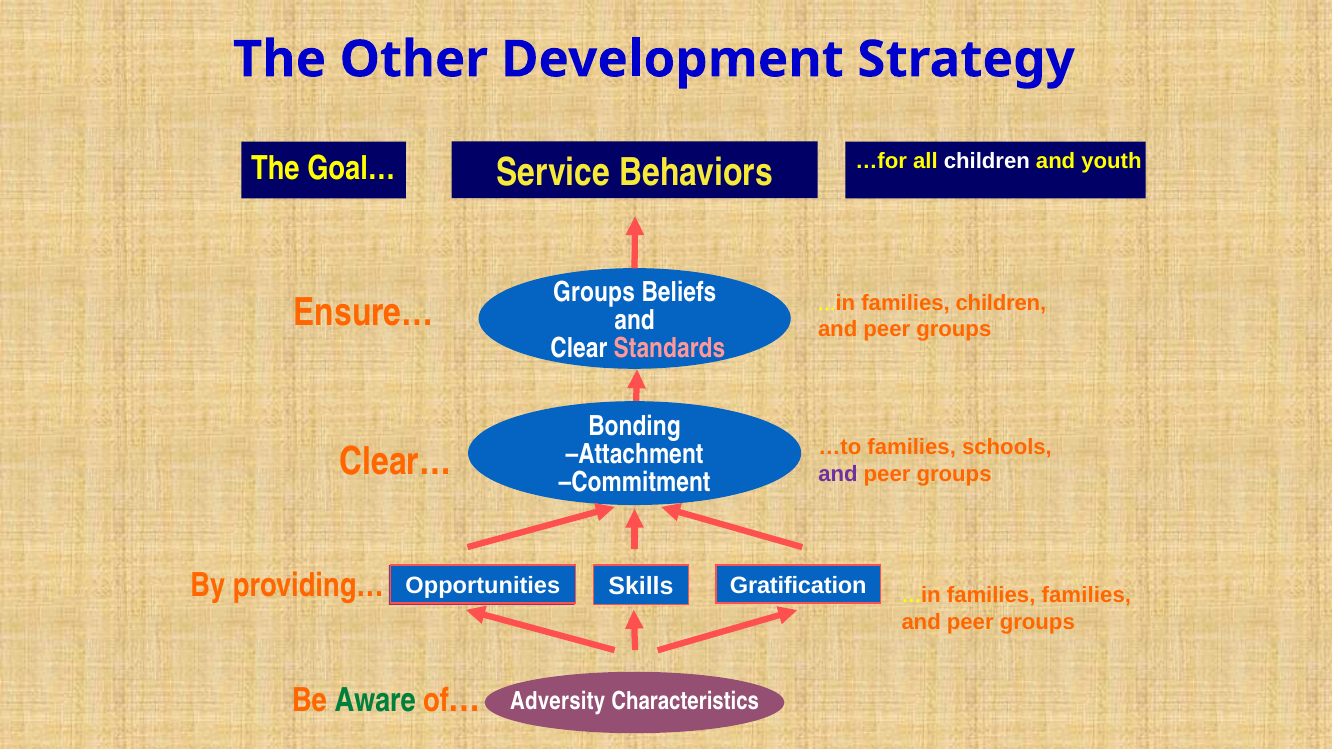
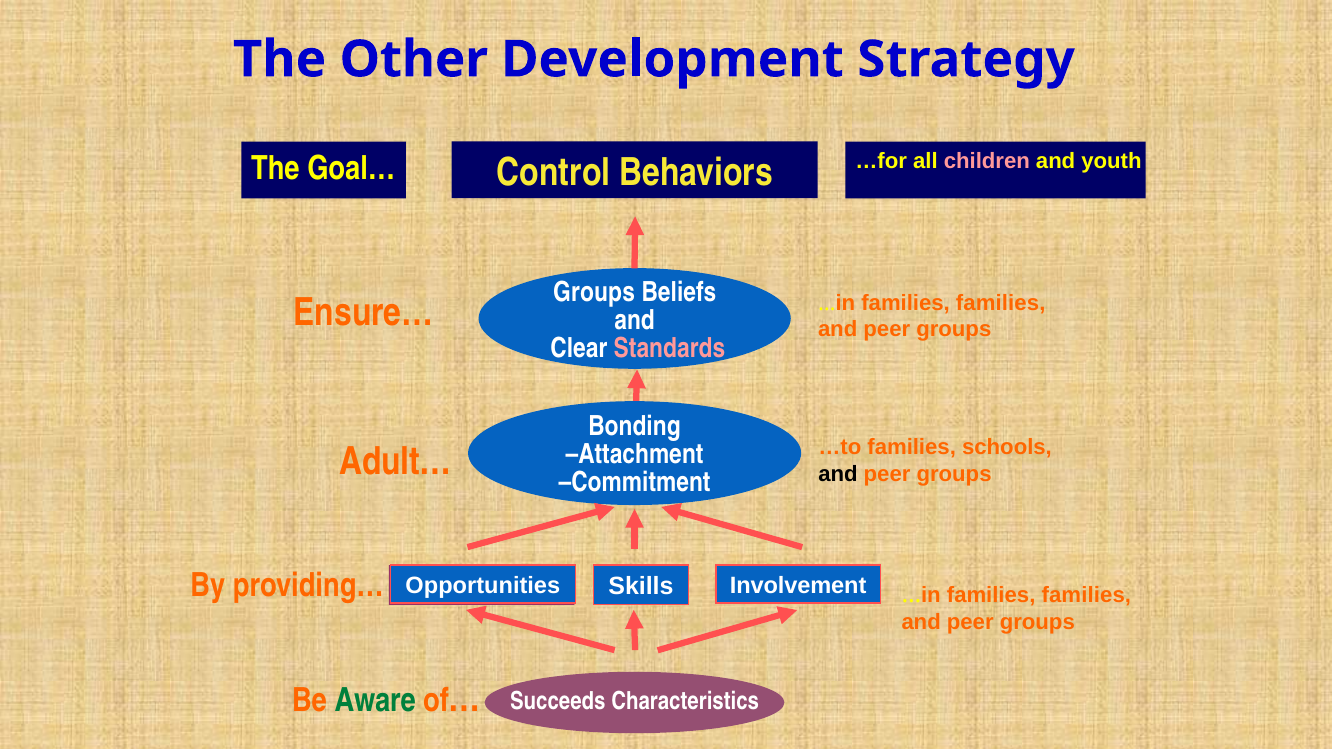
Service: Service -> Control
children at (987, 161) colour: white -> pink
children at (1001, 303): children -> families
Clear…: Clear… -> Adult…
and at (838, 474) colour: purple -> black
Gratification: Gratification -> Involvement
Adversity: Adversity -> Succeeds
